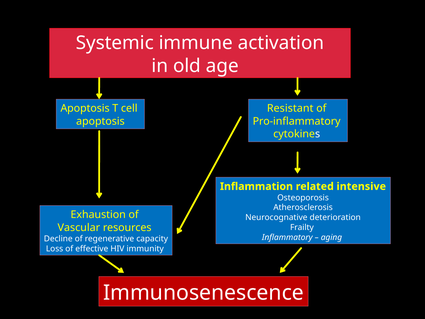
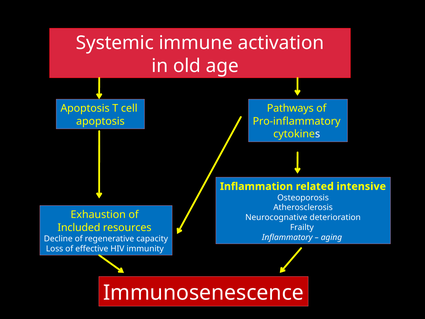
Resistant: Resistant -> Pathways
Vascular: Vascular -> Included
